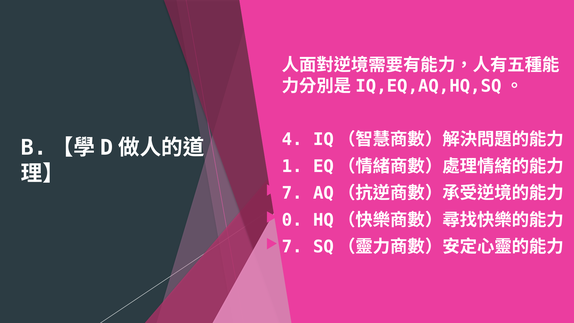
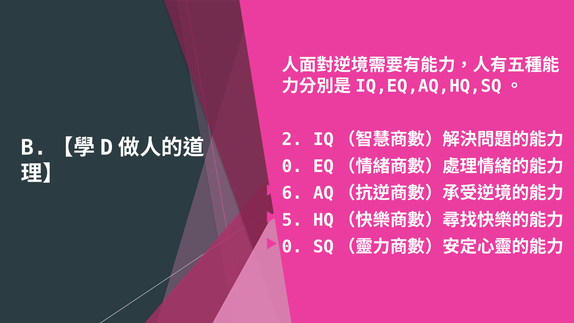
4: 4 -> 2
1 at (292, 166): 1 -> 0
7 at (292, 193): 7 -> 6
0: 0 -> 5
7 at (292, 247): 7 -> 0
